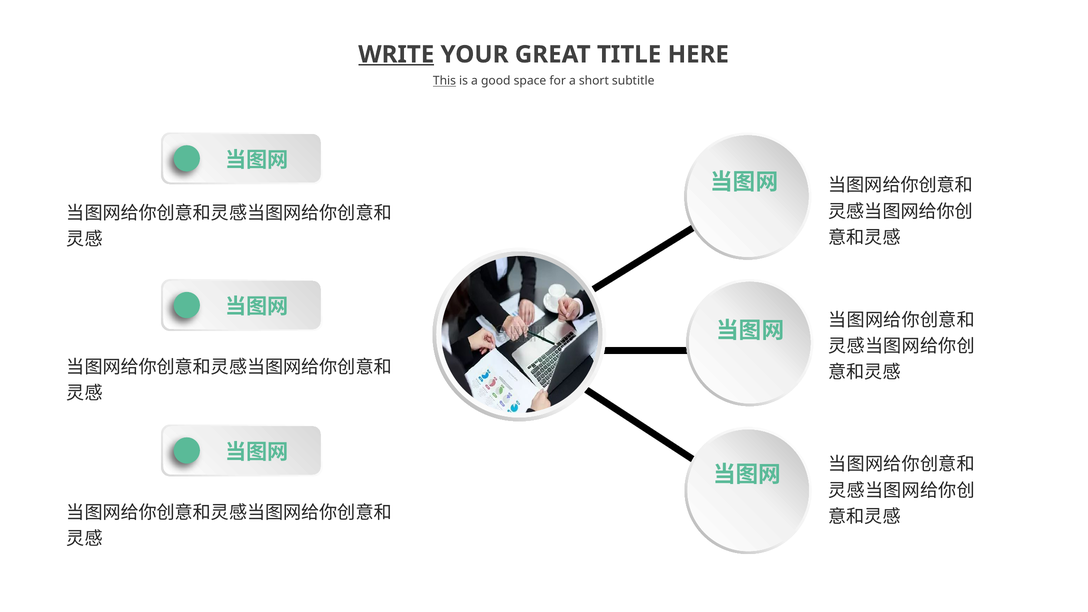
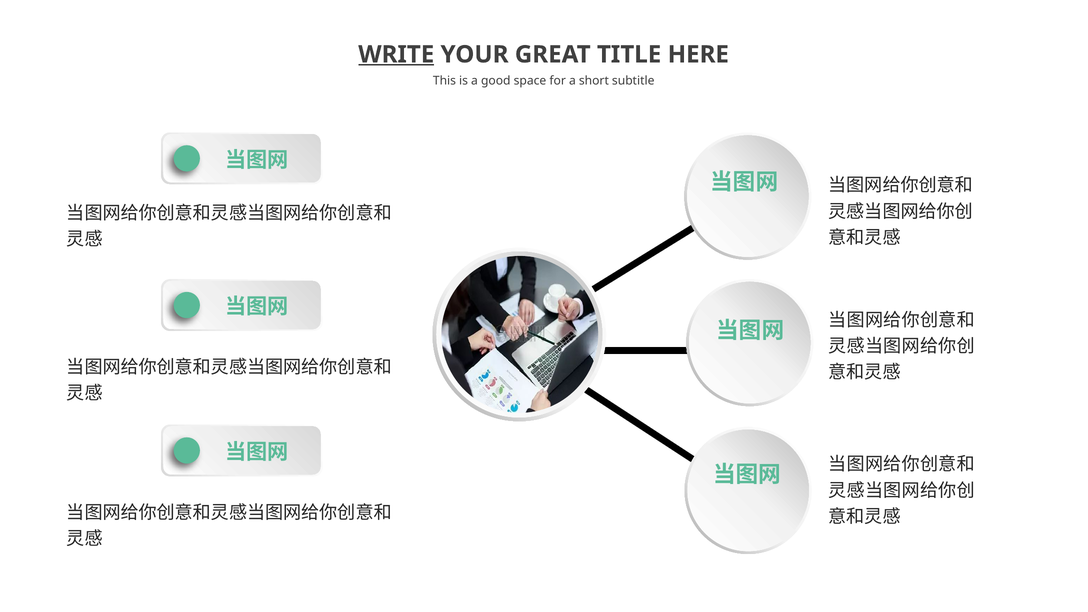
This underline: present -> none
